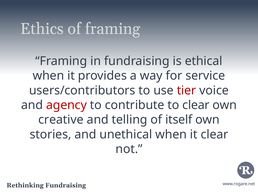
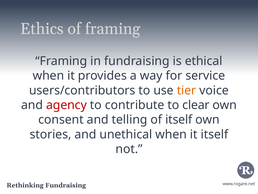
tier colour: red -> orange
creative: creative -> consent
it clear: clear -> itself
